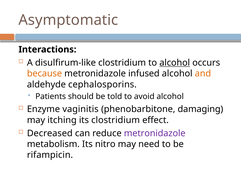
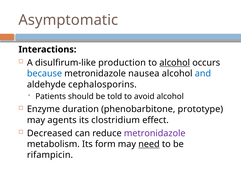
disulfirum-like clostridium: clostridium -> production
because colour: orange -> blue
infused: infused -> nausea
and colour: orange -> blue
vaginitis: vaginitis -> duration
damaging: damaging -> prototype
itching: itching -> agents
nitro: nitro -> form
need underline: none -> present
